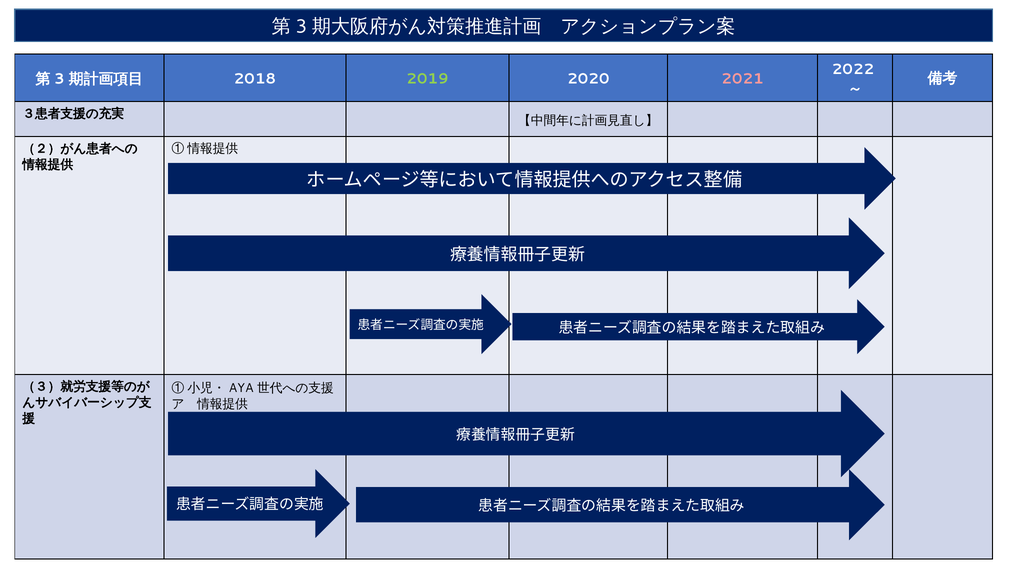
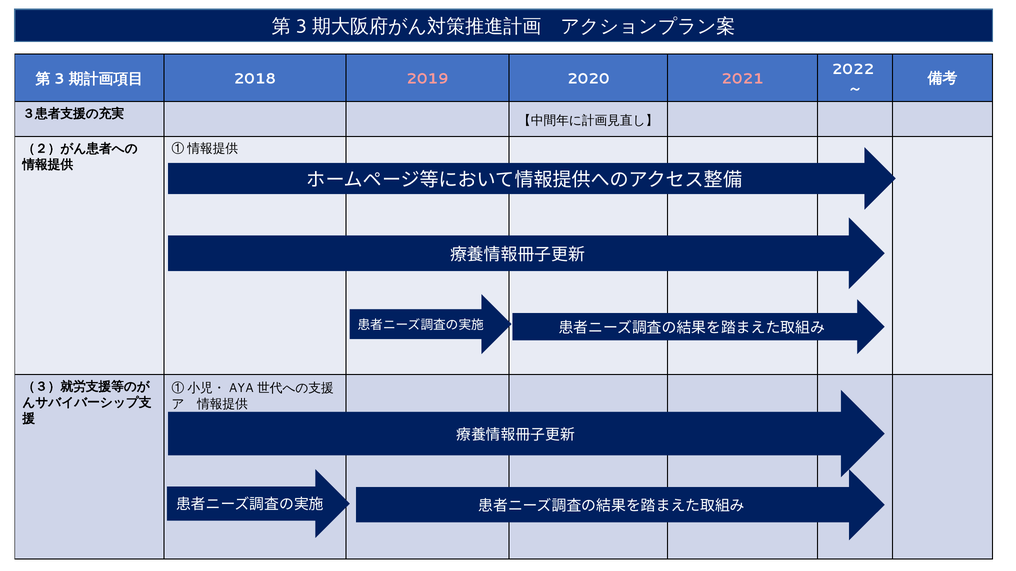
2019 colour: light green -> pink
